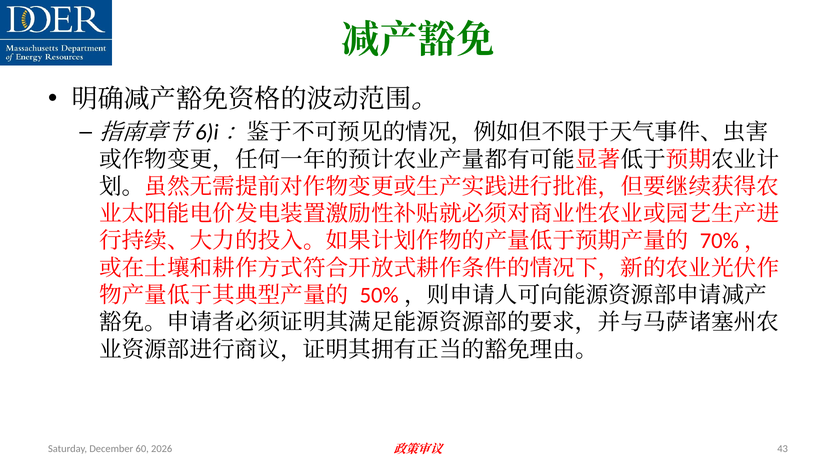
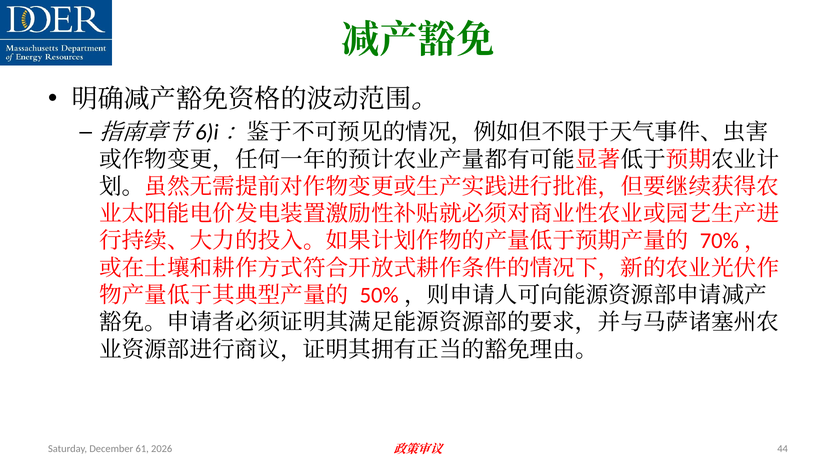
60: 60 -> 61
43: 43 -> 44
